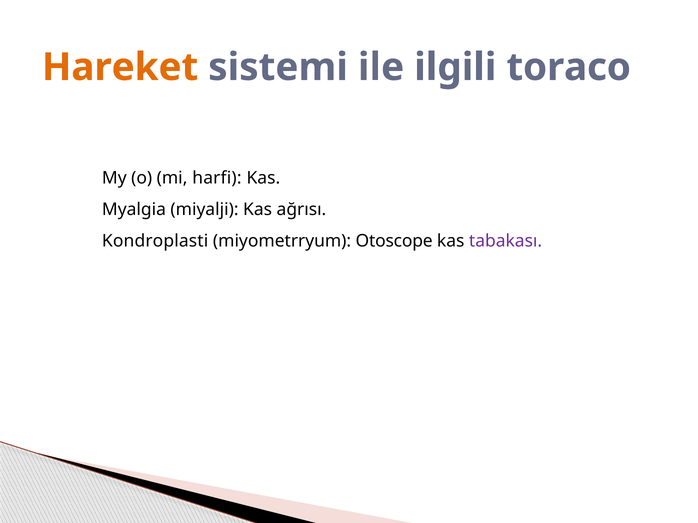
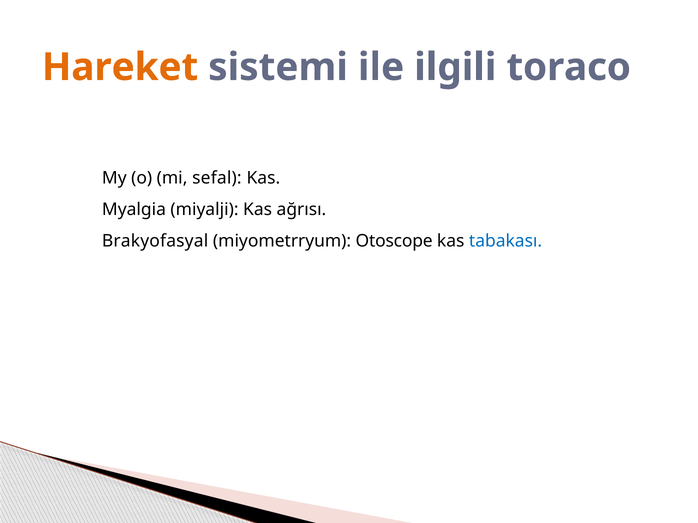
harfi: harfi -> sefal
Kondroplasti: Kondroplasti -> Brakyofasyal
tabakası colour: purple -> blue
